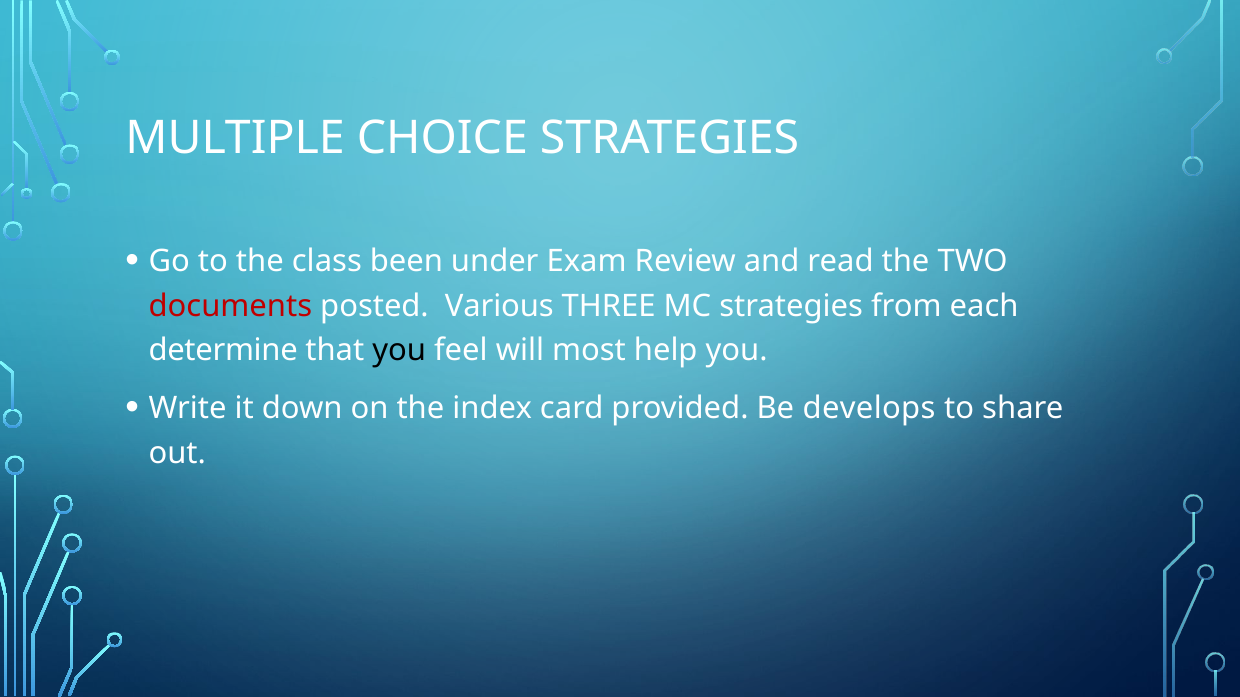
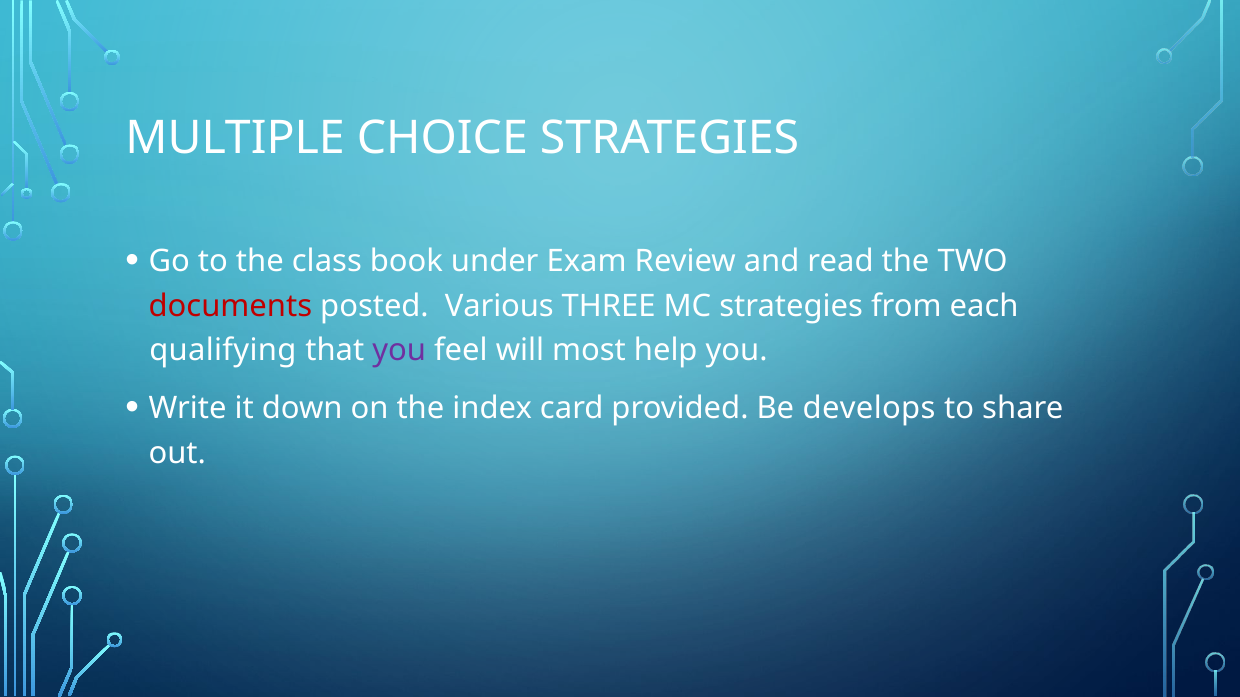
been: been -> book
determine: determine -> qualifying
you at (399, 351) colour: black -> purple
